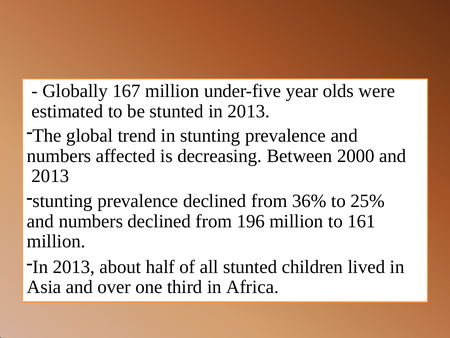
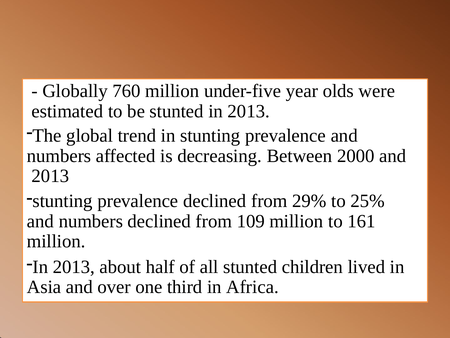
167: 167 -> 760
36%: 36% -> 29%
196: 196 -> 109
